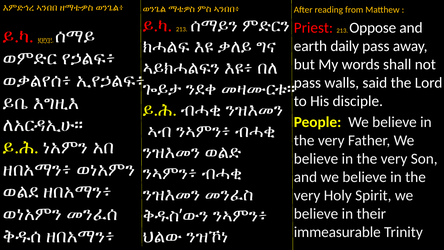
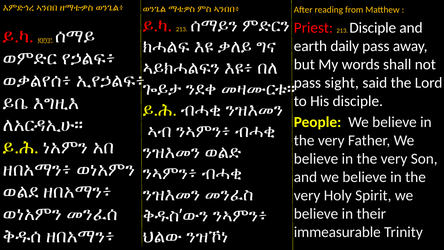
213 Oppose: Oppose -> Disciple
walls: walls -> sight
